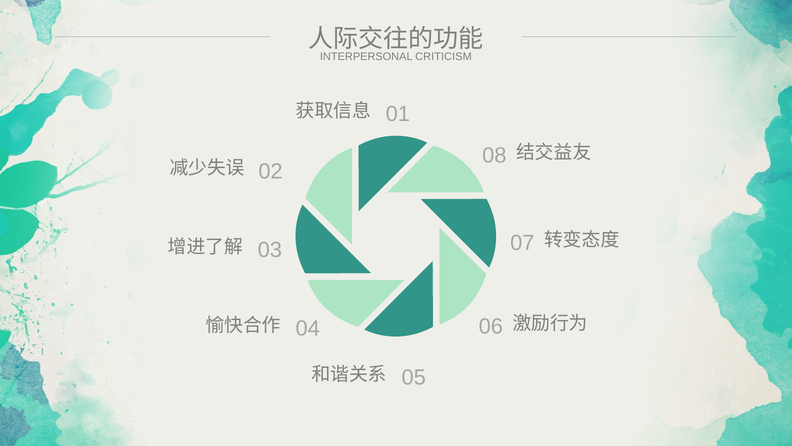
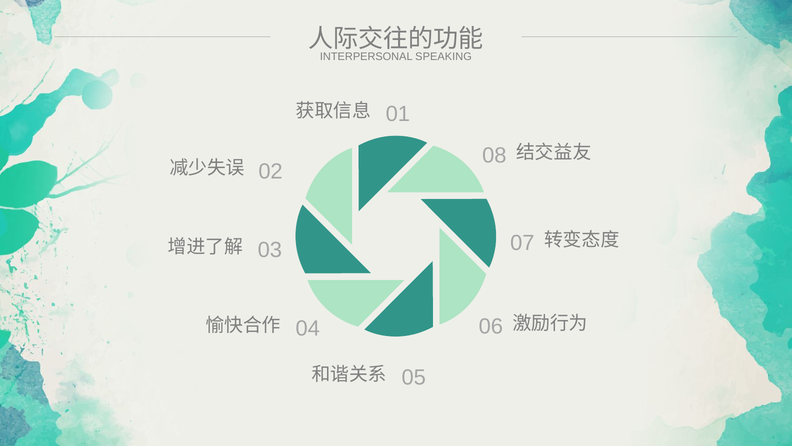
CRITICISM: CRITICISM -> SPEAKING
